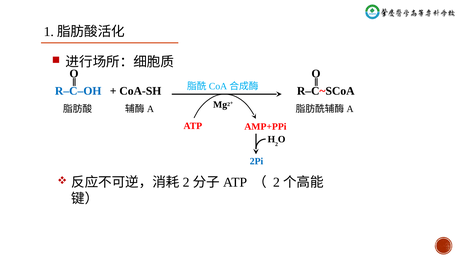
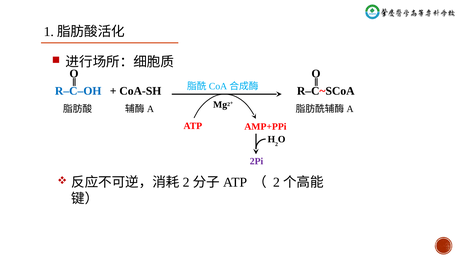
2Pi colour: blue -> purple
